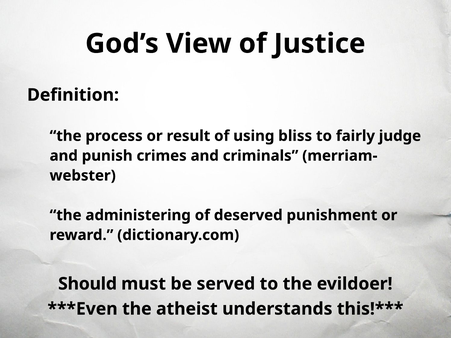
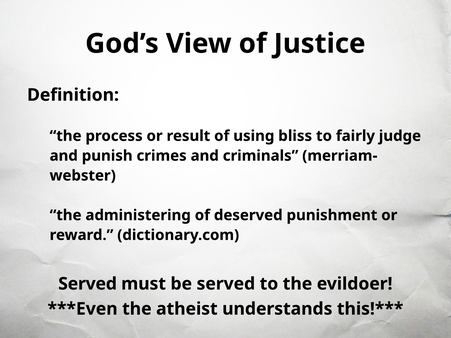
Should at (88, 284): Should -> Served
